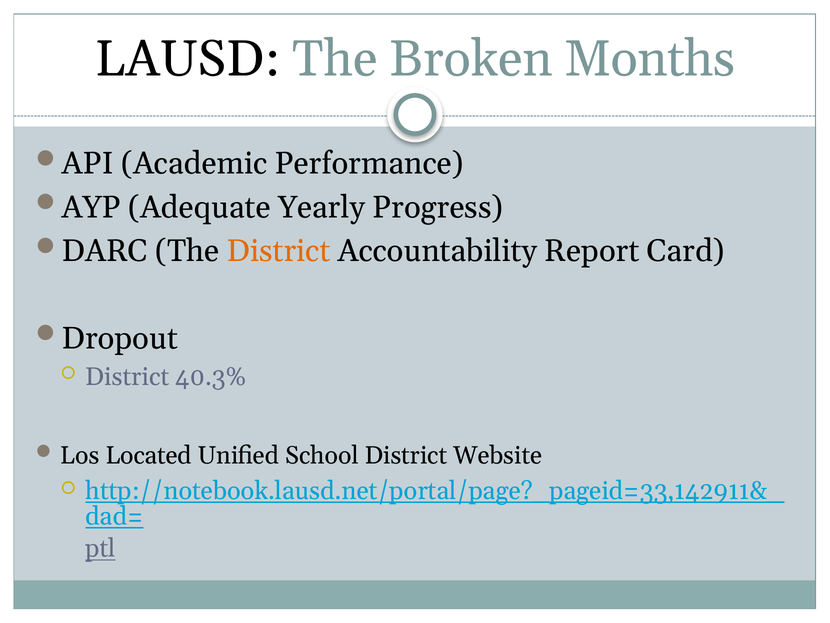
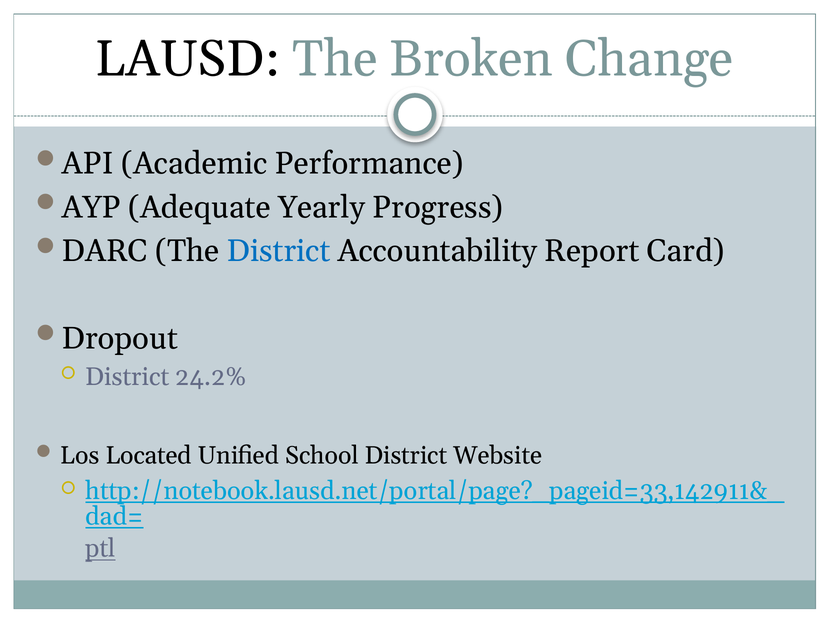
Months: Months -> Change
District at (279, 251) colour: orange -> blue
40.3%: 40.3% -> 24.2%
